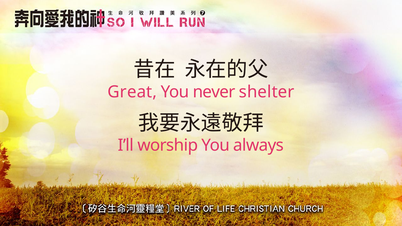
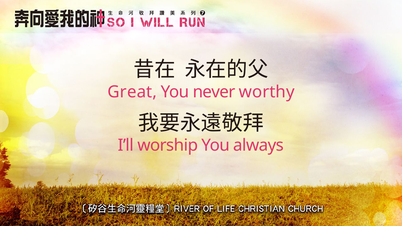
shelter: shelter -> worthy
